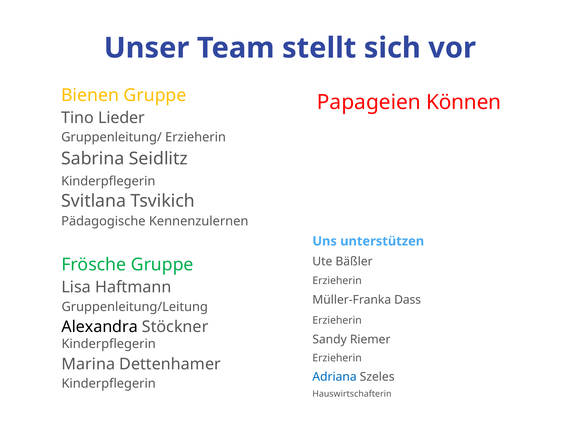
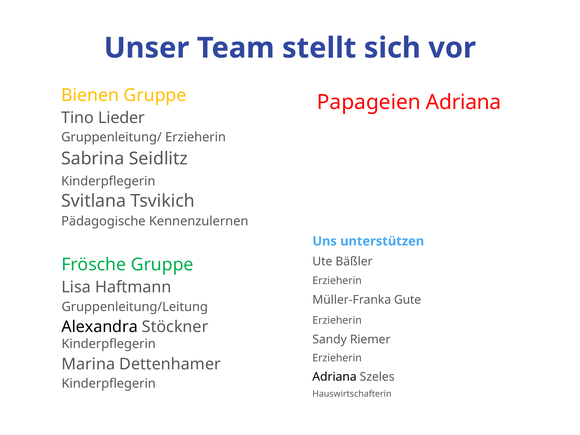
Papageien Können: Können -> Adriana
Dass: Dass -> Gute
Adriana at (335, 377) colour: blue -> black
